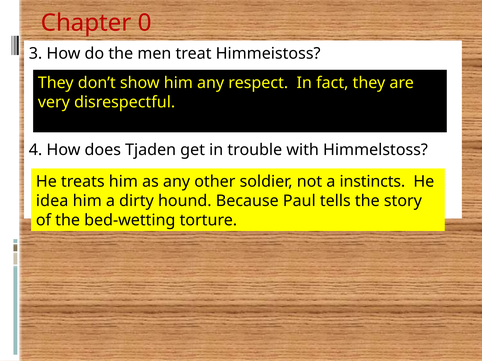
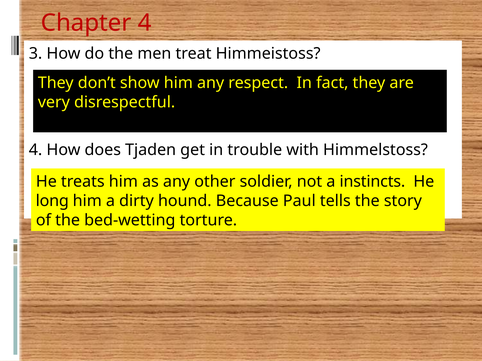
Chapter 0: 0 -> 4
idea: idea -> long
